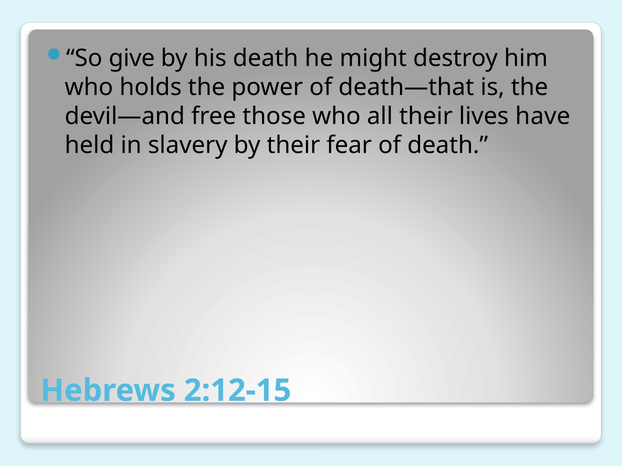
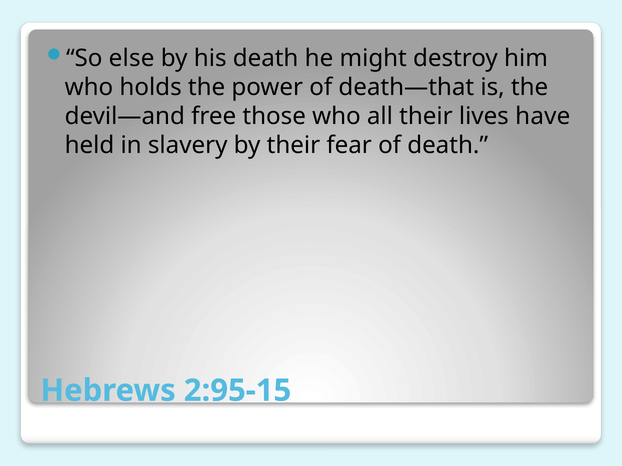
give: give -> else
2:12-15: 2:12-15 -> 2:95-15
